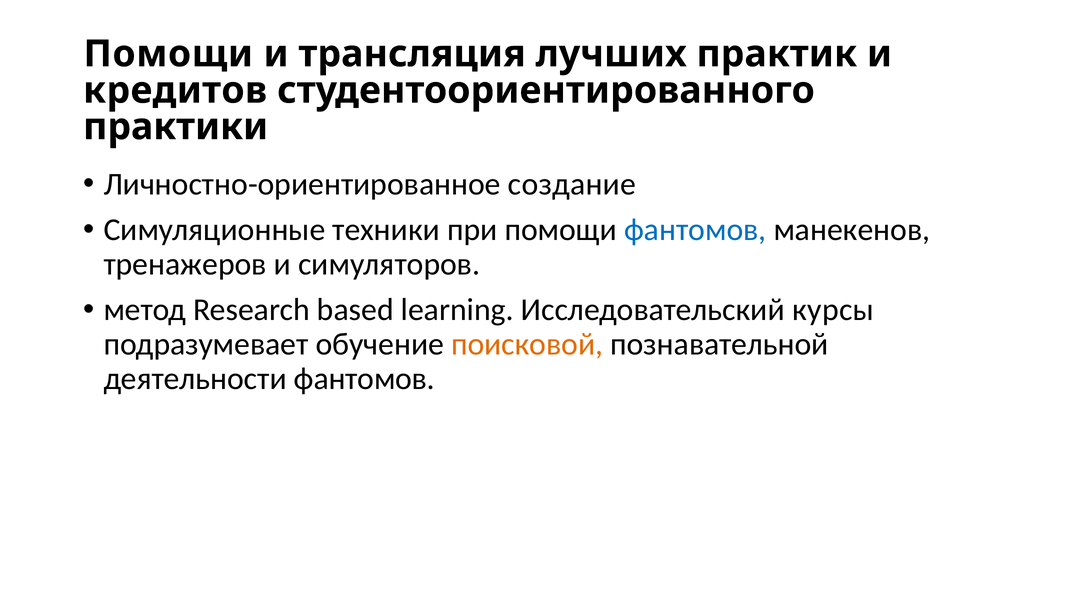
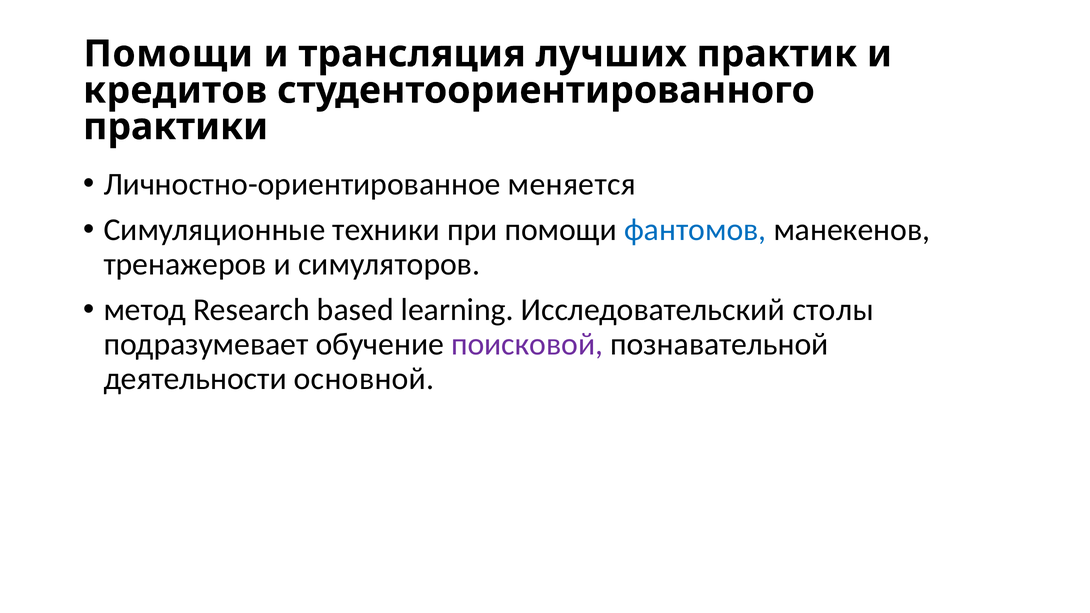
создание: создание -> меняется
курсы: курсы -> столы
поисковой colour: orange -> purple
деятельности фaнтoмoв: фaнтoмoв -> основной
